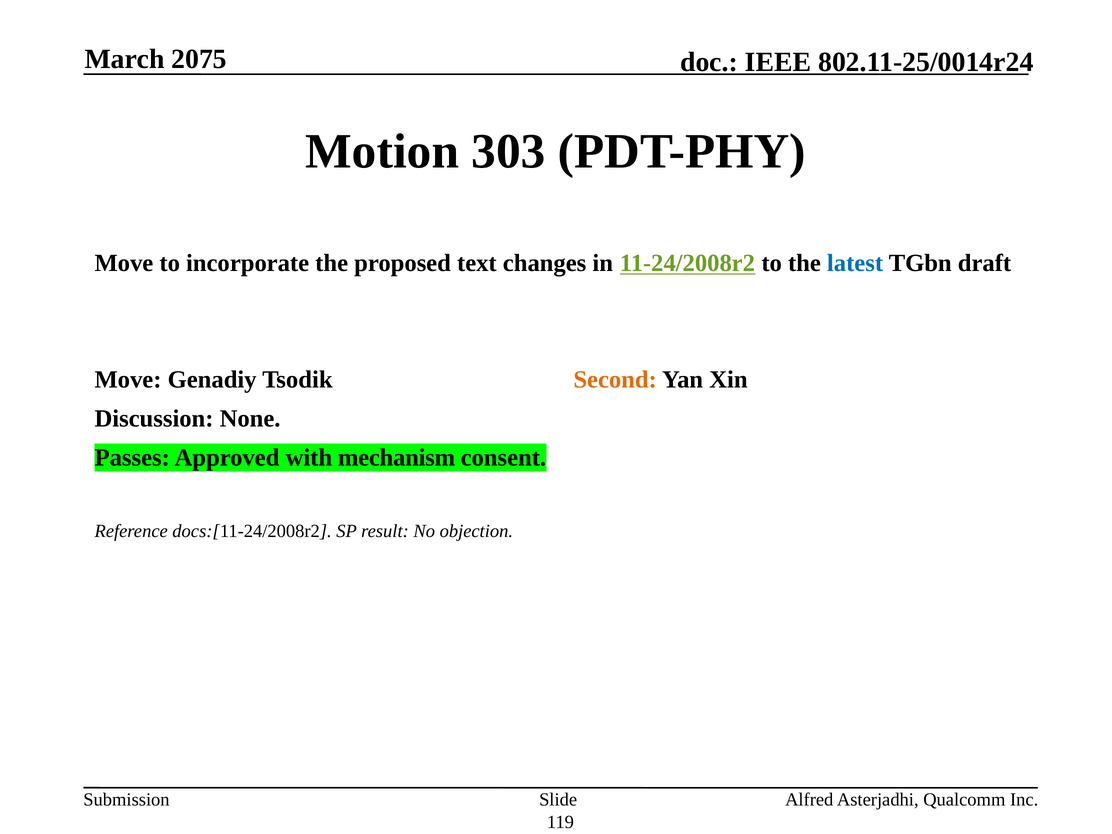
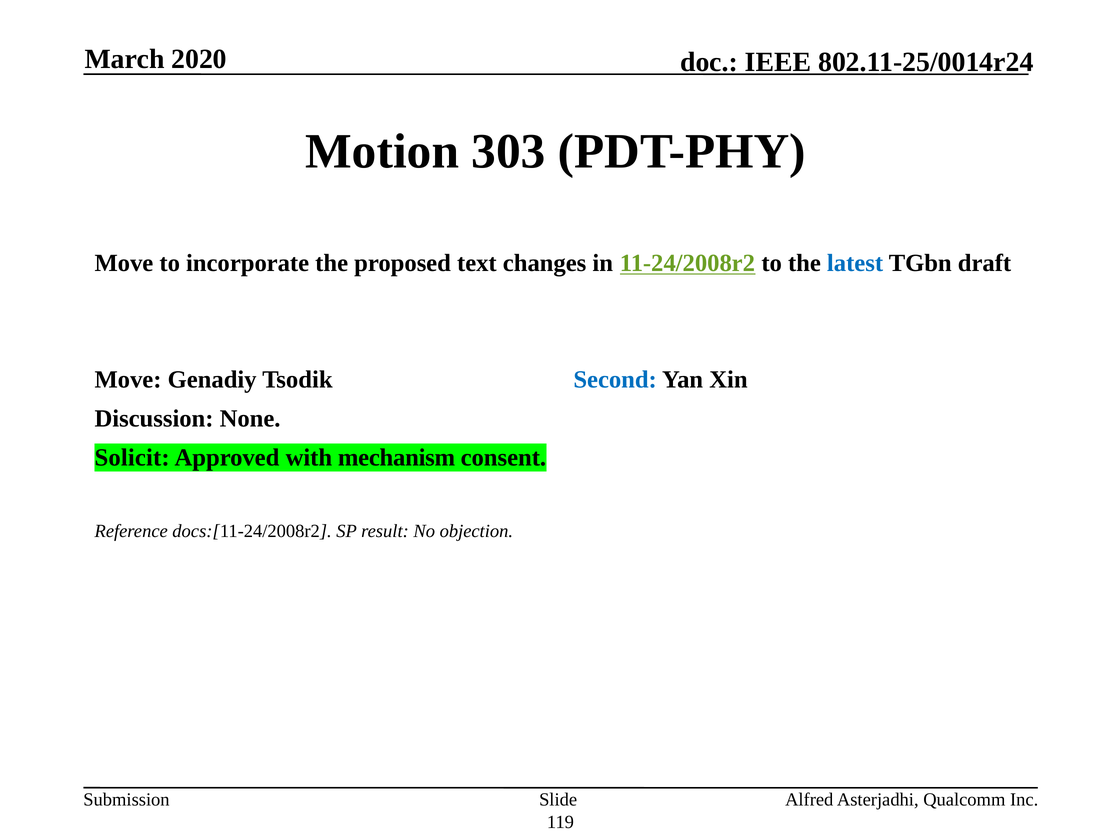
2075: 2075 -> 2020
Second colour: orange -> blue
Passes: Passes -> Solicit
